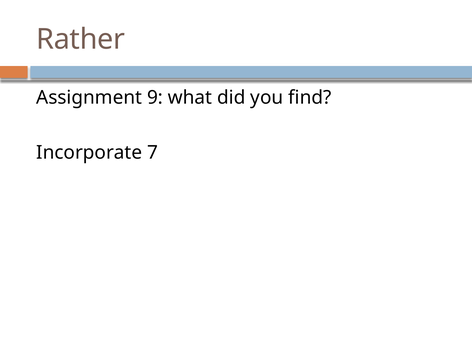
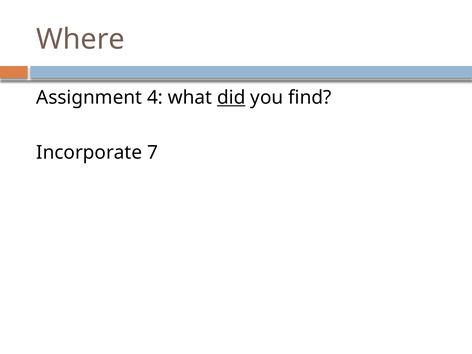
Rather: Rather -> Where
9: 9 -> 4
did underline: none -> present
